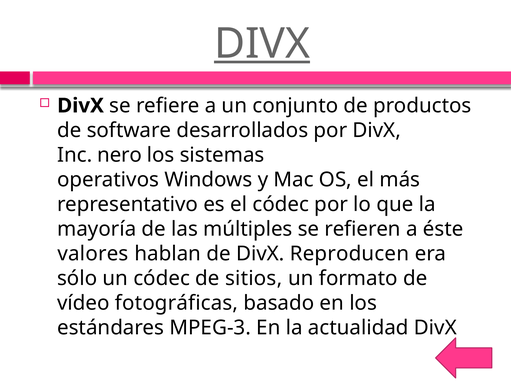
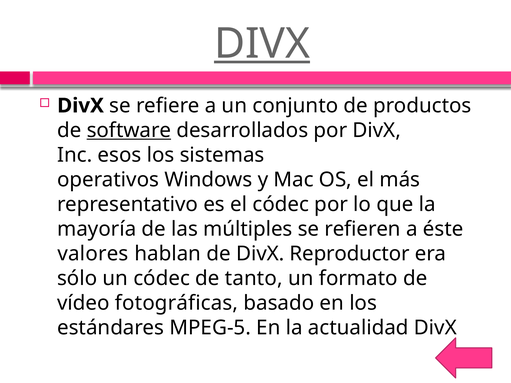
software underline: none -> present
nero: nero -> esos
Reproducen: Reproducen -> Reproductor
sitios: sitios -> tanto
MPEG-3: MPEG-3 -> MPEG-5
